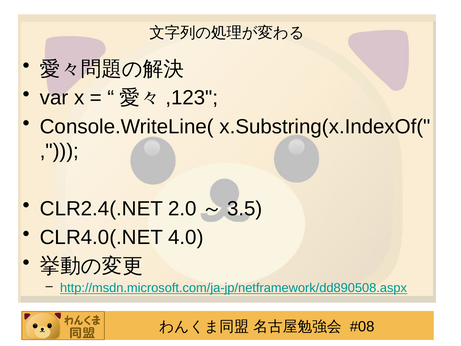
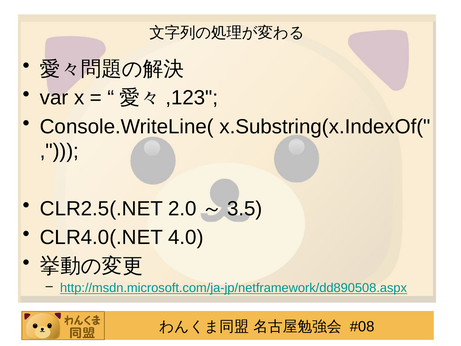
CLR2.4(.NET: CLR2.4(.NET -> CLR2.5(.NET
